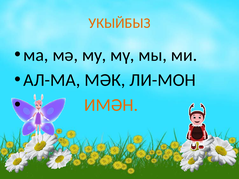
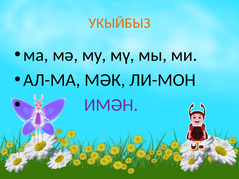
ИМӘН colour: orange -> purple
